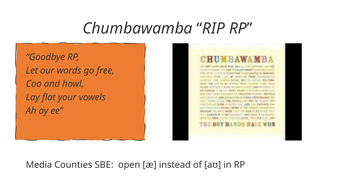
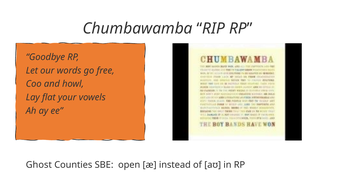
Media: Media -> Ghost
